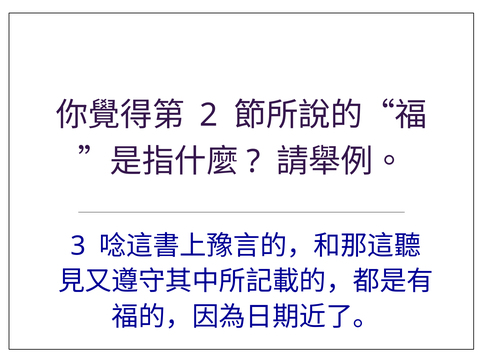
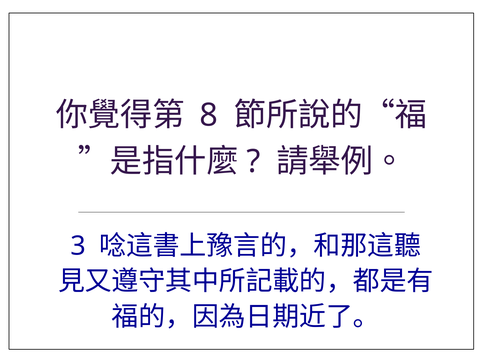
2: 2 -> 8
